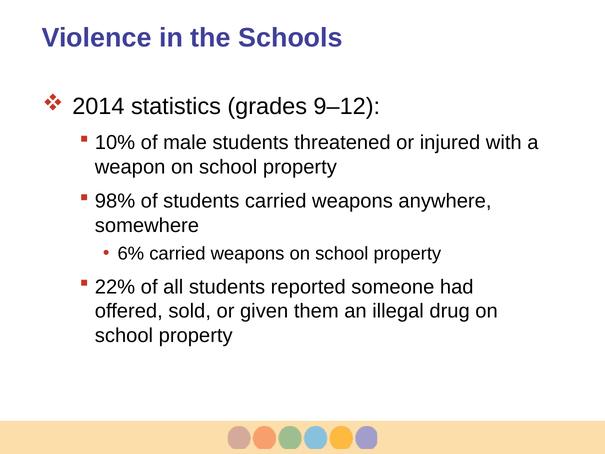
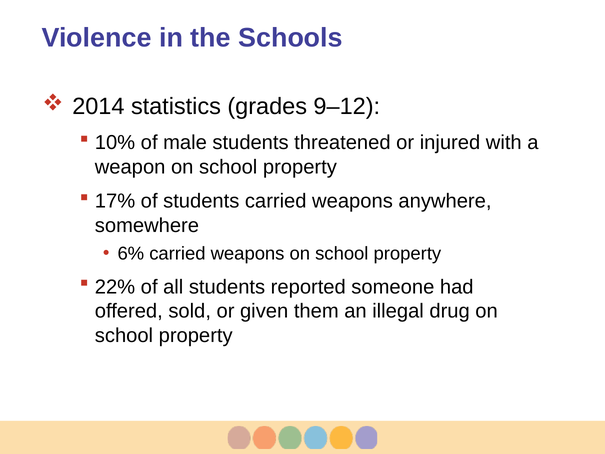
98%: 98% -> 17%
